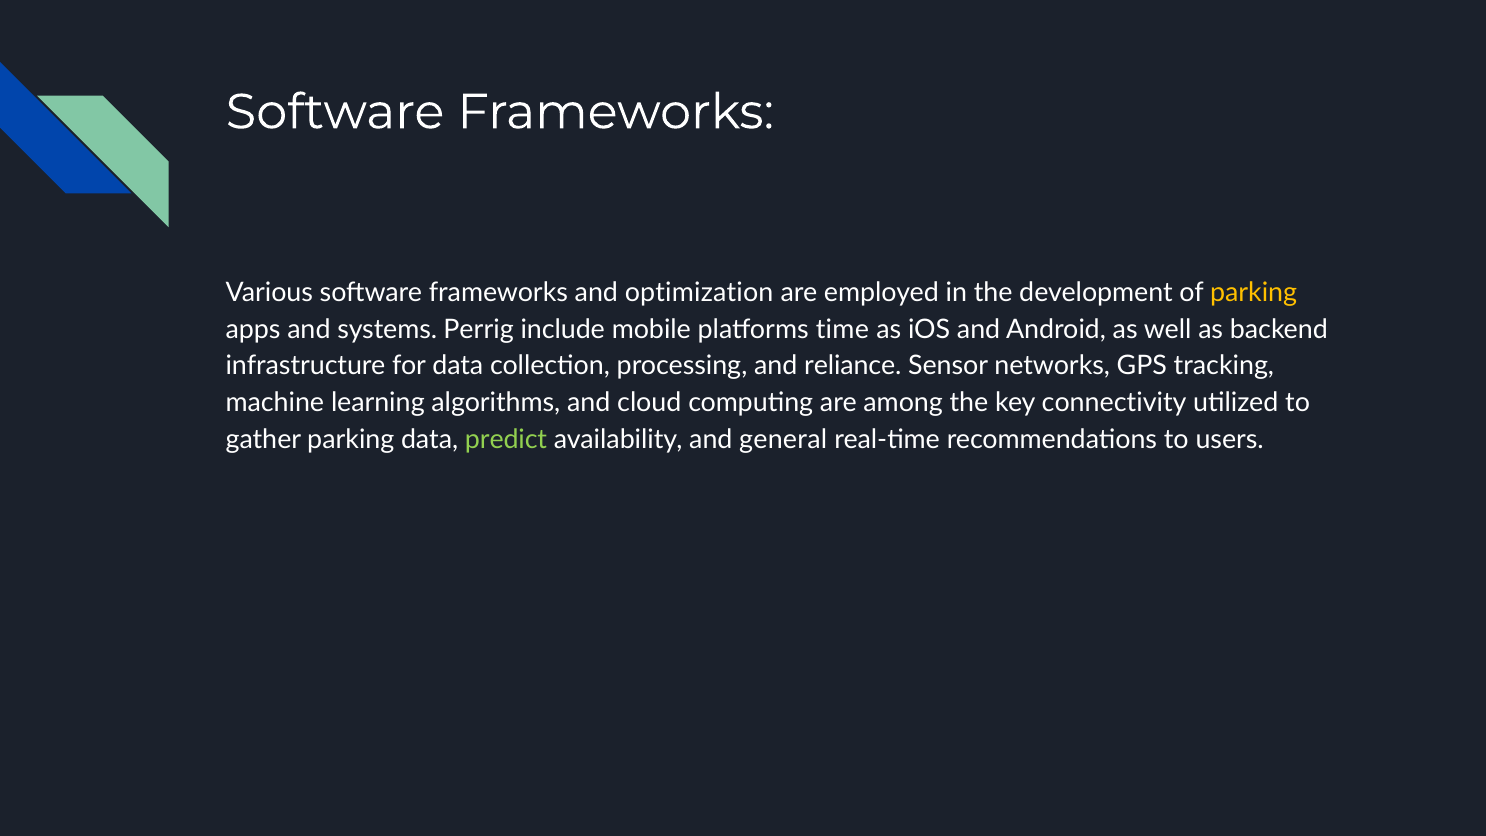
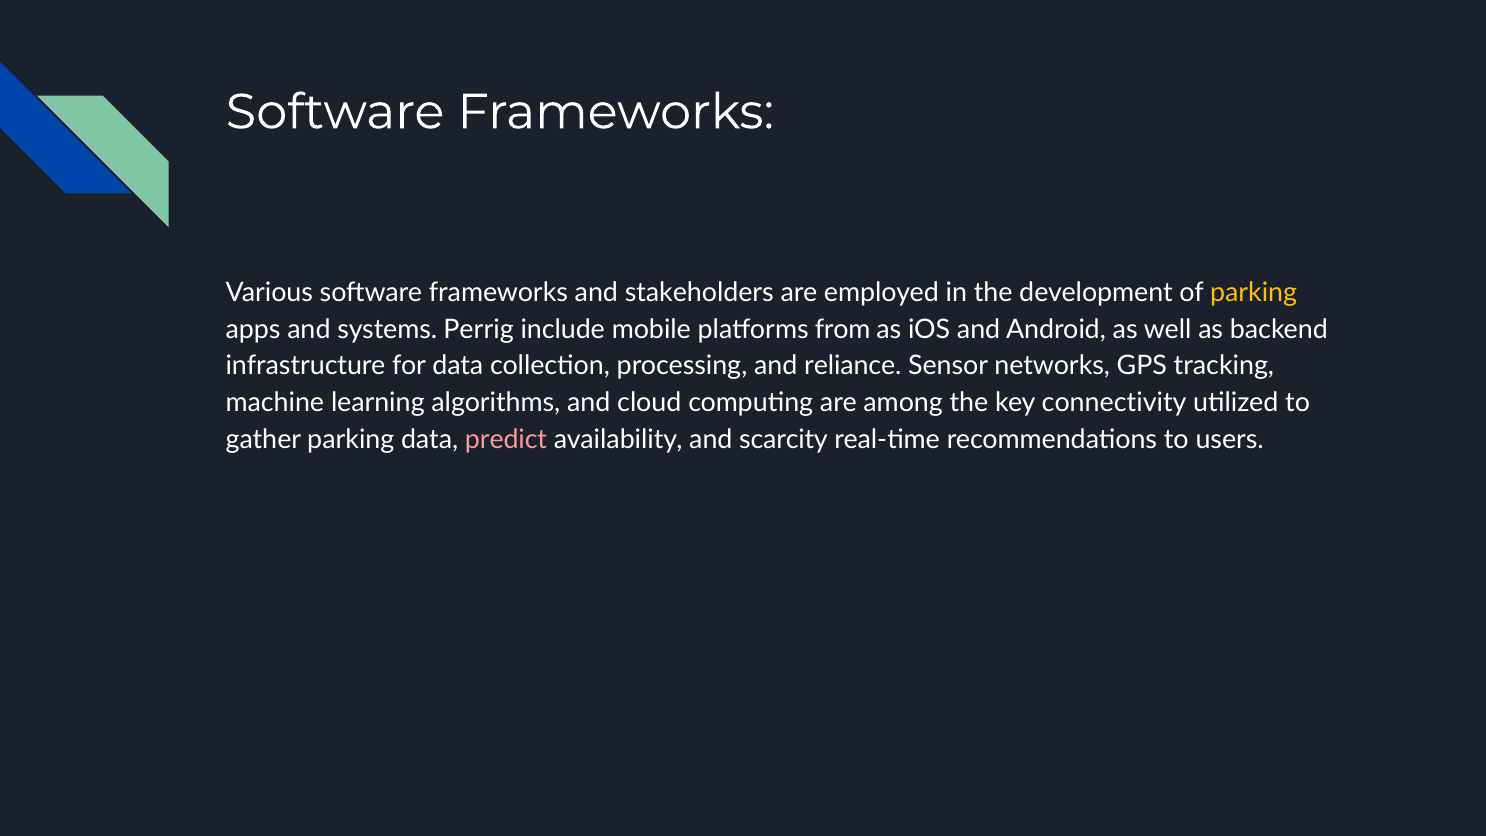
optimization: optimization -> stakeholders
time: time -> from
predict colour: light green -> pink
general: general -> scarcity
